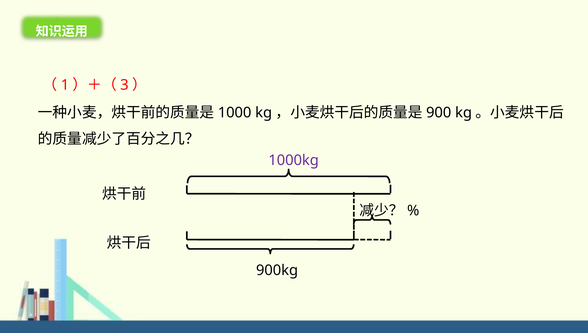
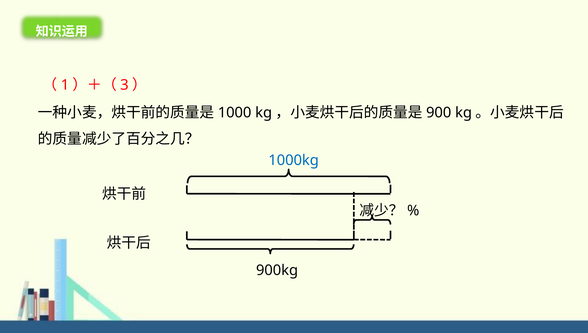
1000kg colour: purple -> blue
